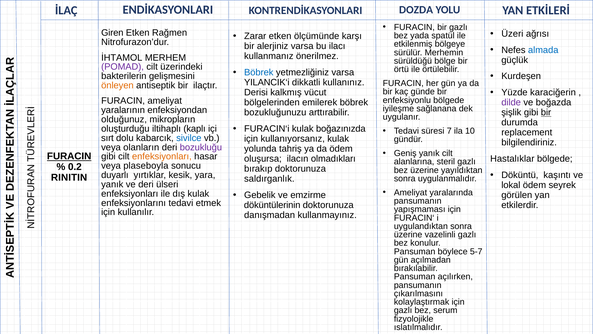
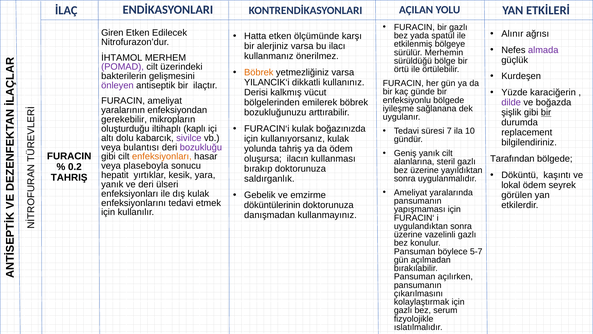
DOZDA: DOZDA -> AÇILAN
Rağmen: Rağmen -> Edilecek
Üzeri: Üzeri -> Alınır
Zarar: Zarar -> Hatta
almada colour: blue -> purple
Böbrek at (259, 72) colour: blue -> orange
önleyen colour: orange -> purple
olduğunuz: olduğunuz -> gerekebilir
sırt: sırt -> altı
sivilce colour: blue -> purple
olanların: olanların -> bulantısı
FURACIN at (69, 156) underline: present -> none
Hastalıklar: Hastalıklar -> Tarafından
olmadıkları: olmadıkları -> kullanması
duyarlı: duyarlı -> hepatit
RINITIN at (69, 177): RINITIN -> TAHRIŞ
